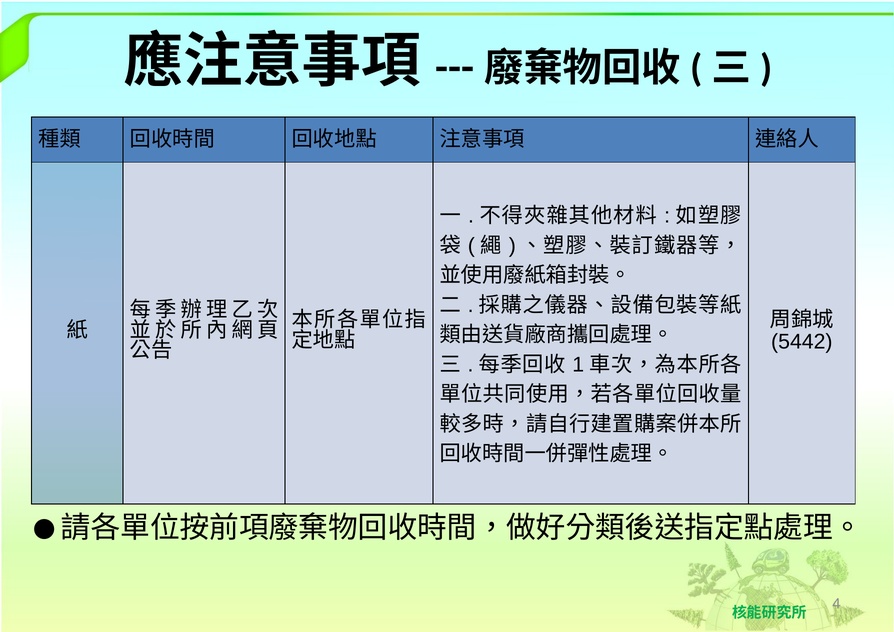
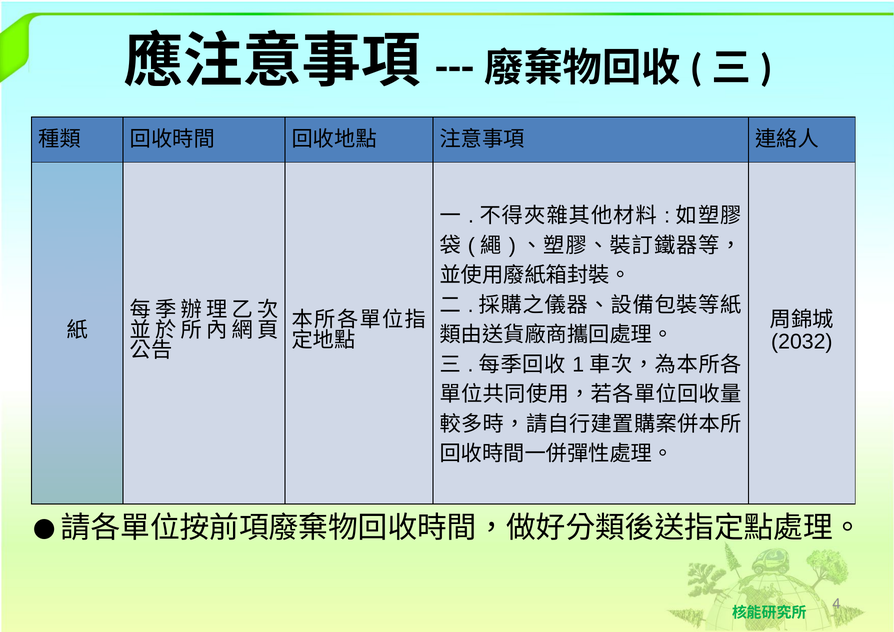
5442: 5442 -> 2032
